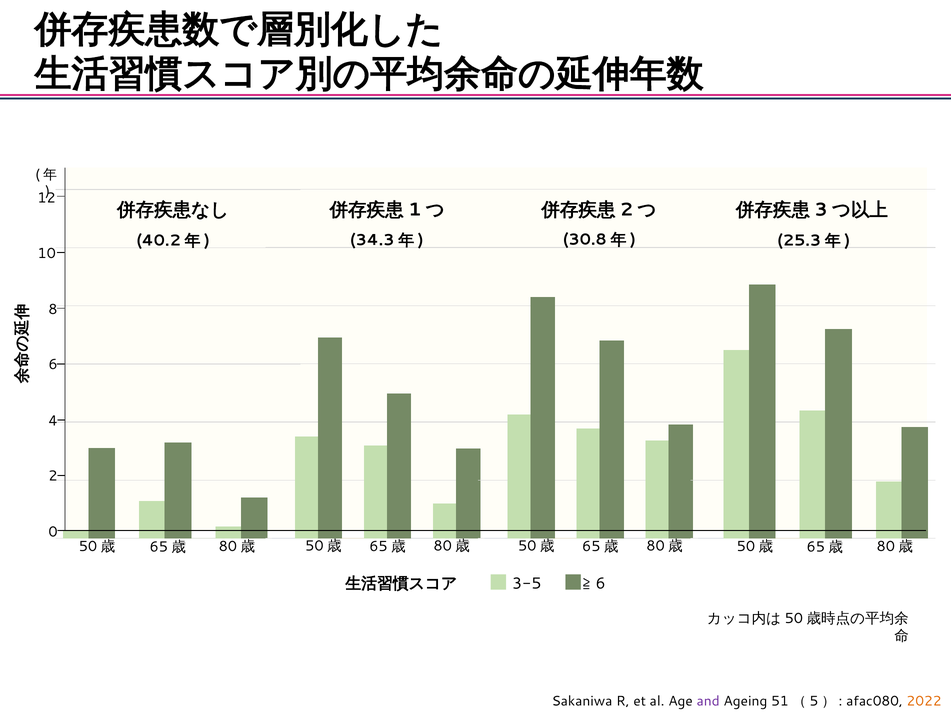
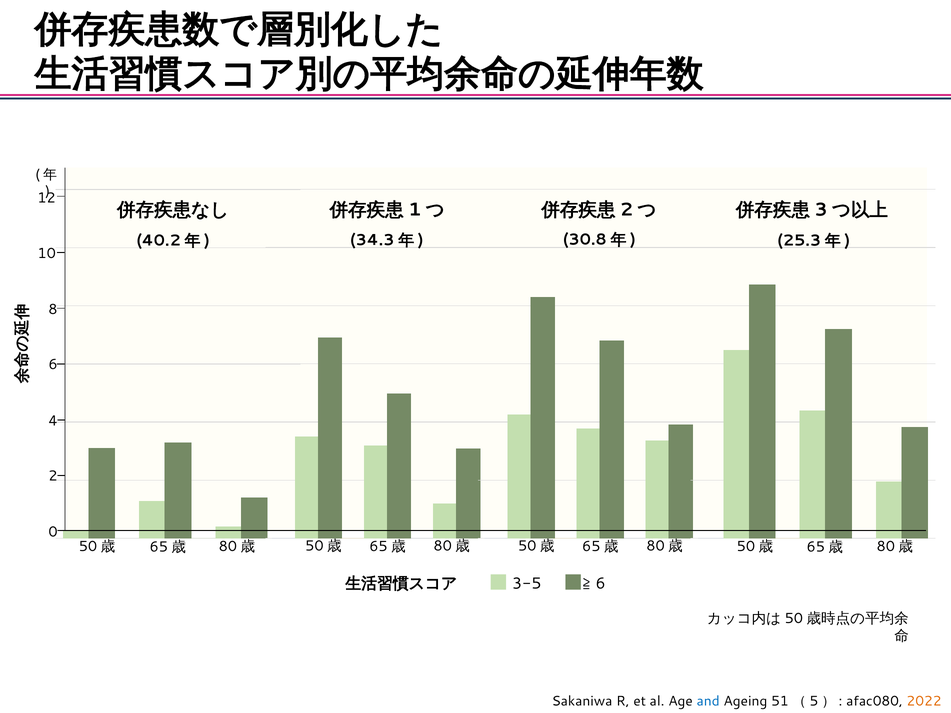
and colour: purple -> blue
